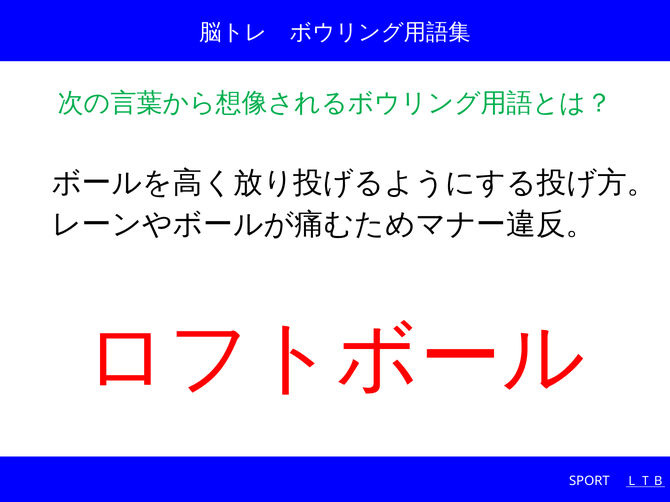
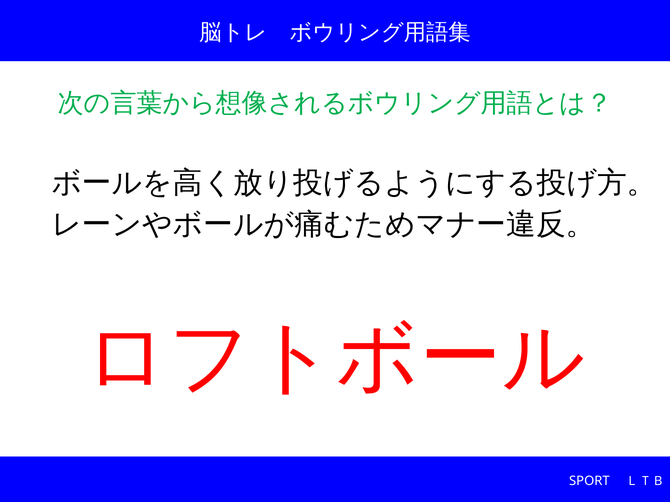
ＬＴＢ underline: present -> none
